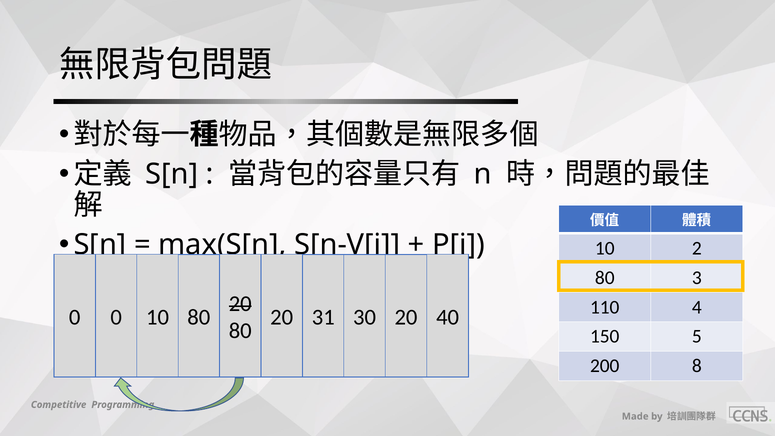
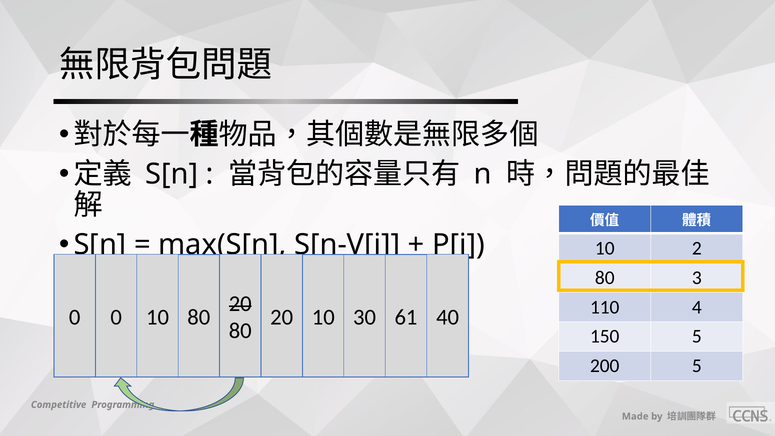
20 31: 31 -> 10
30 20: 20 -> 61
200 8: 8 -> 5
